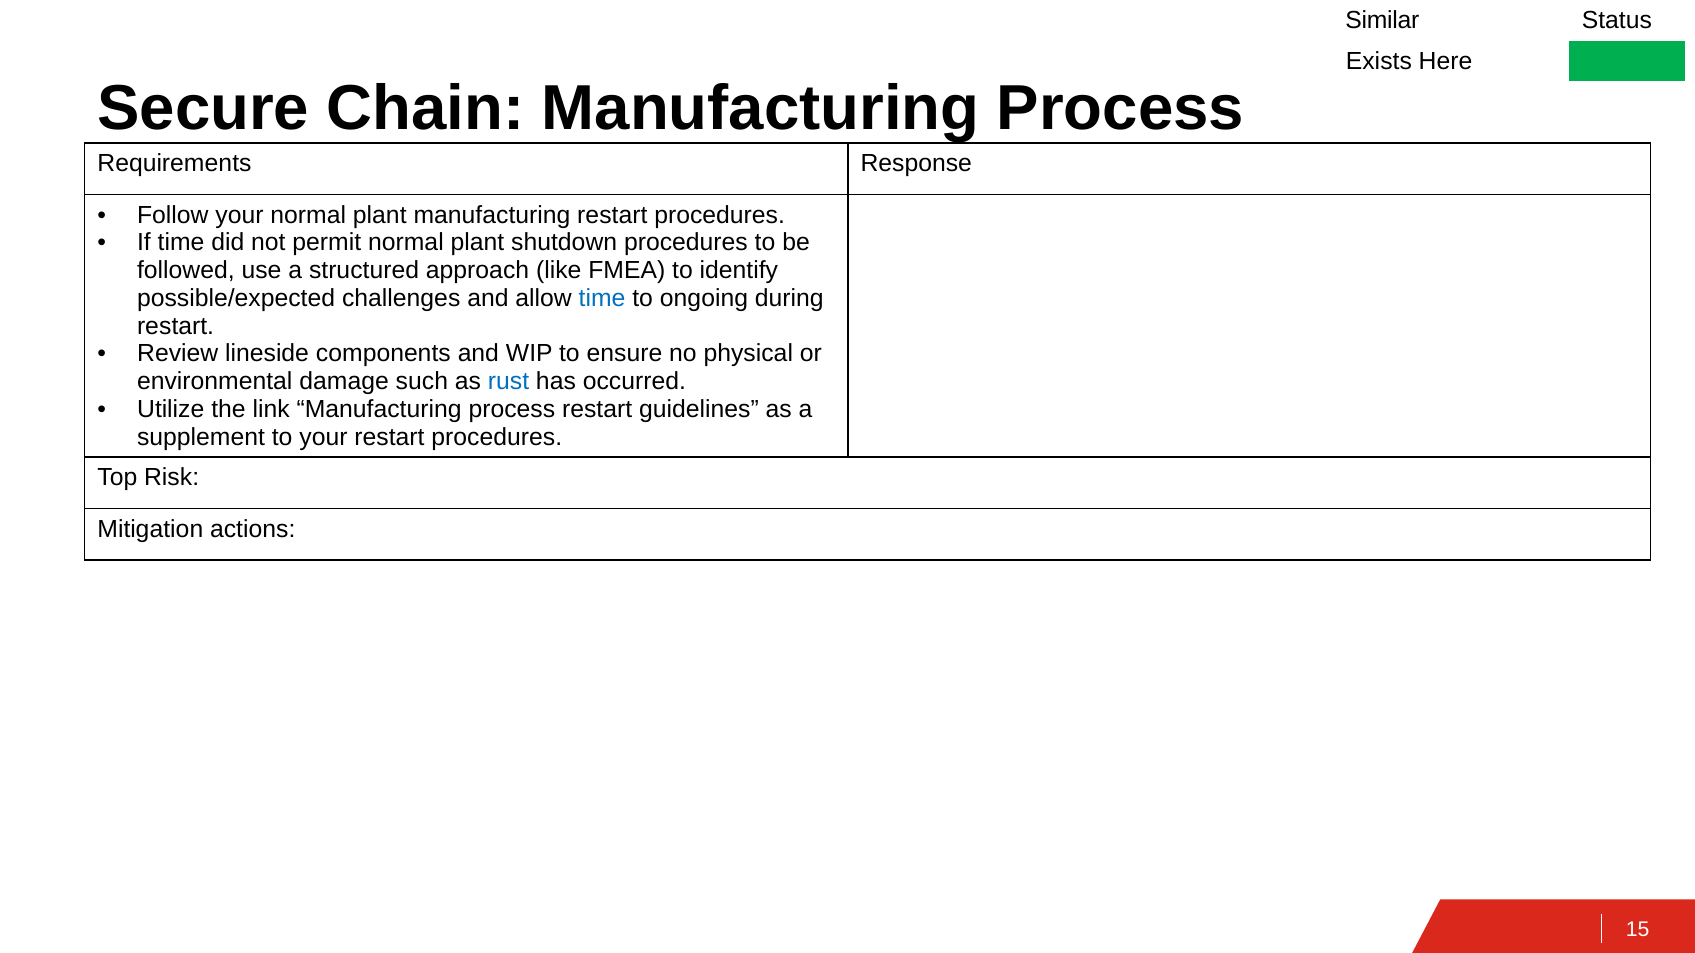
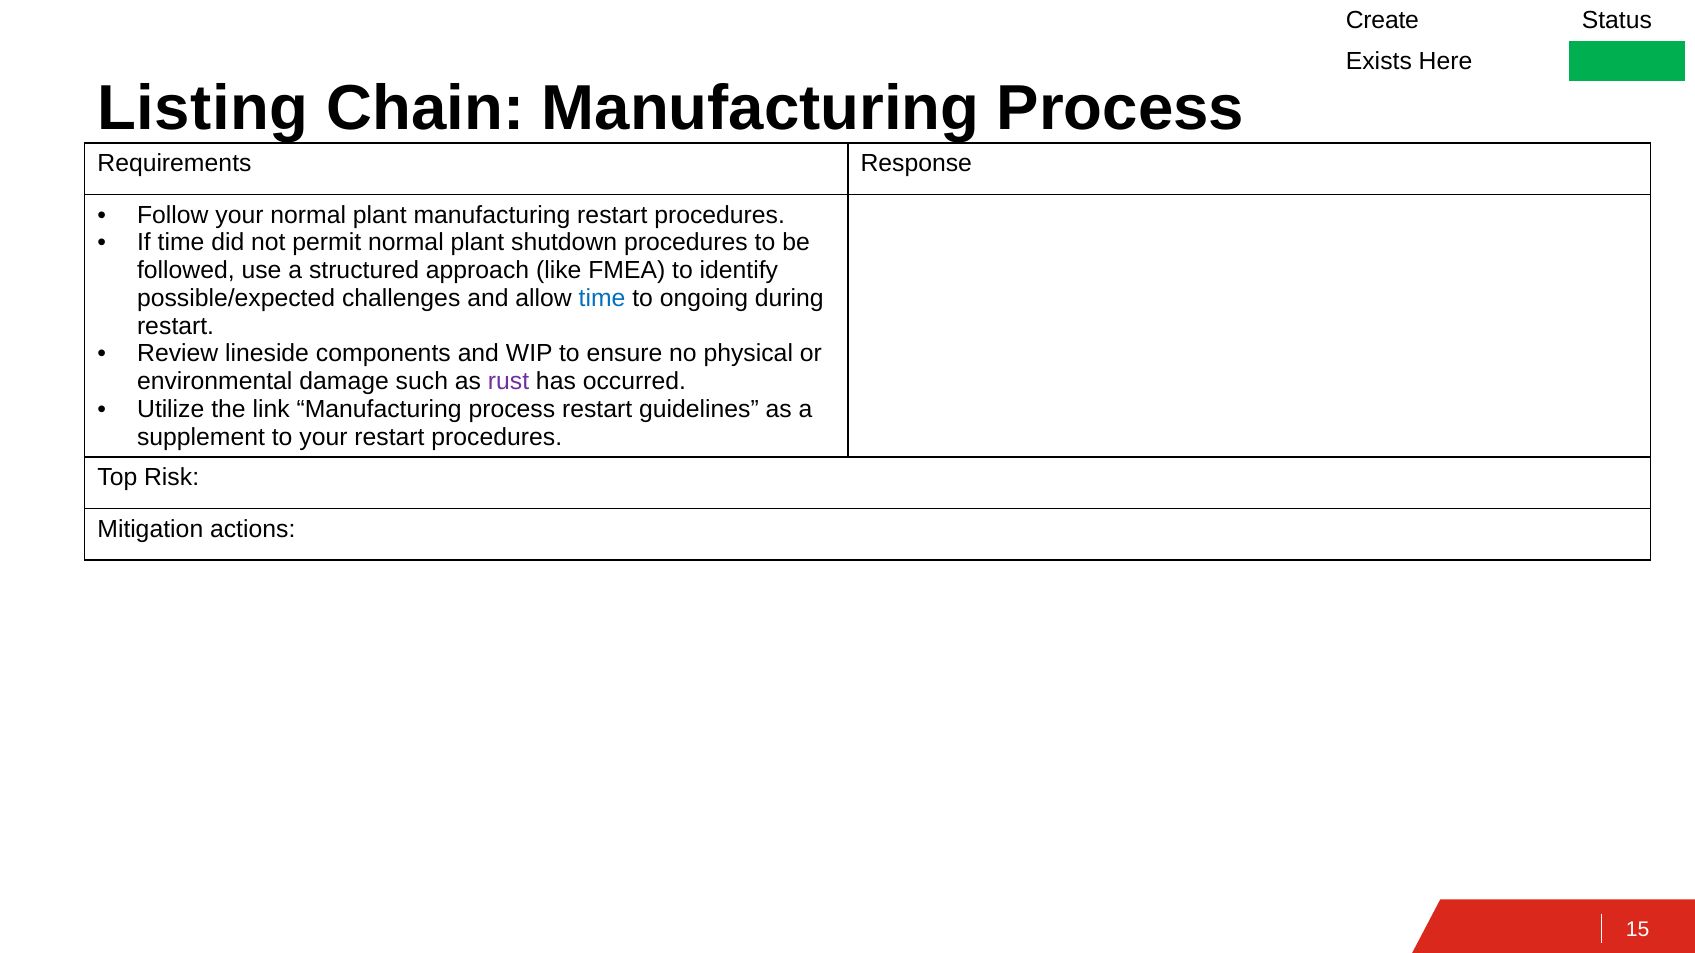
Similar: Similar -> Create
Secure: Secure -> Listing
rust colour: blue -> purple
